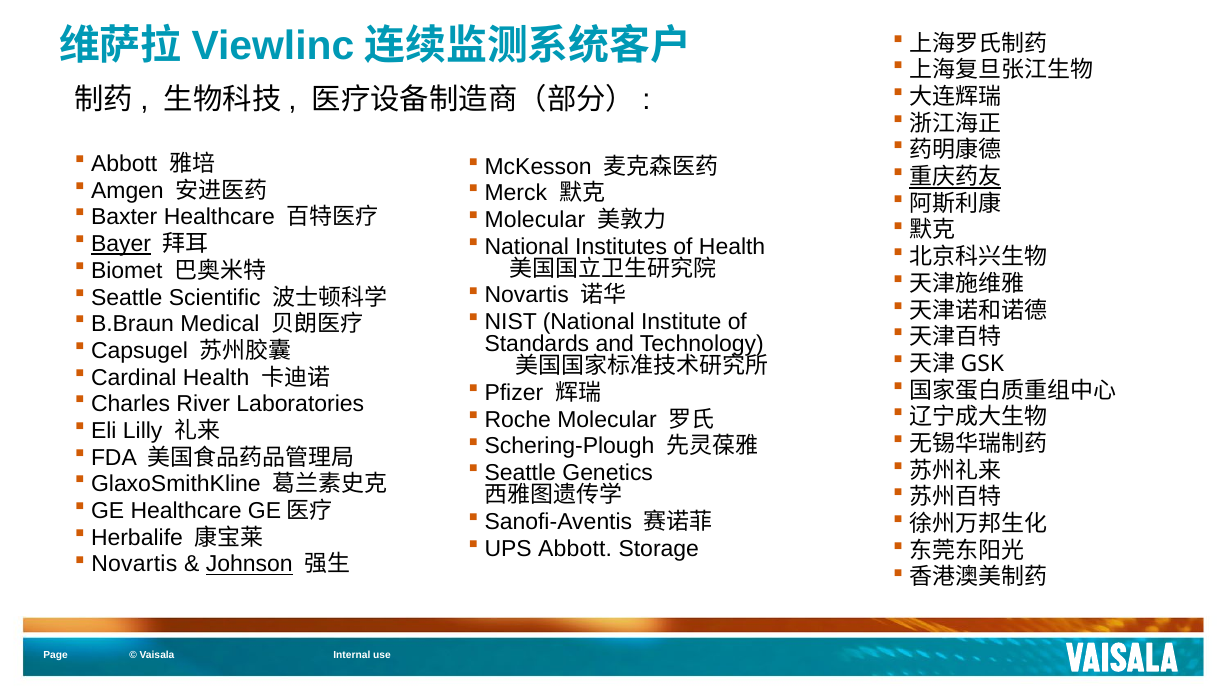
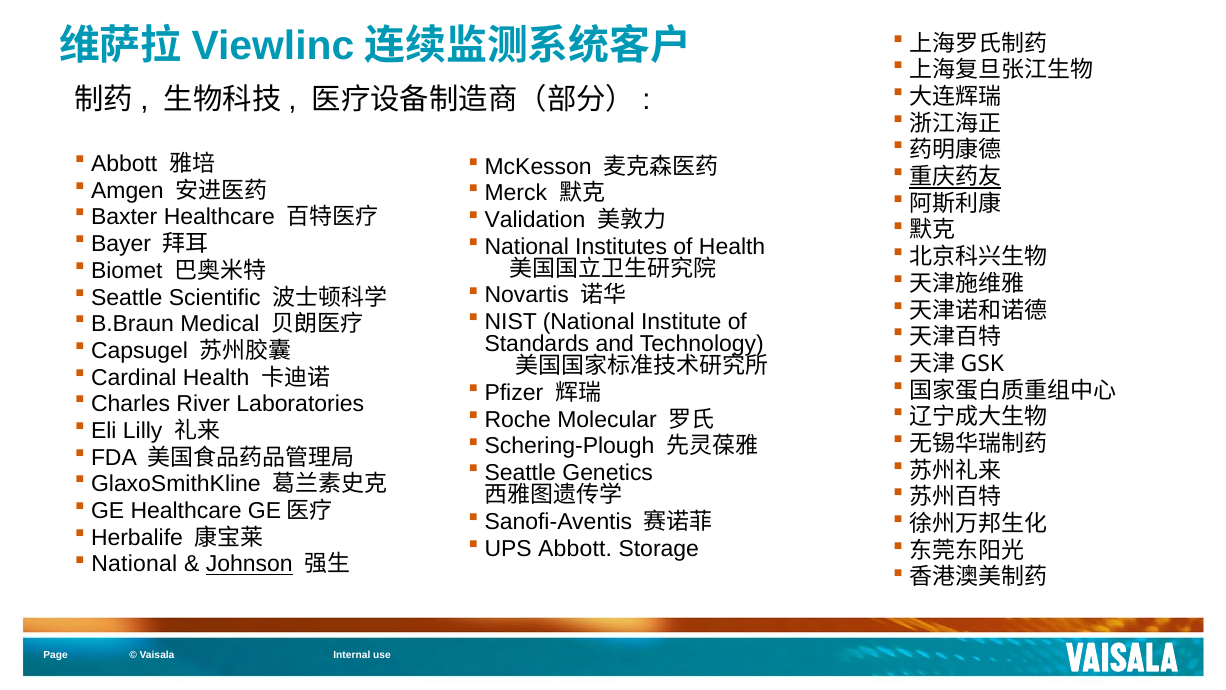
Molecular at (535, 220): Molecular -> Validation
Bayer underline: present -> none
Novartis at (134, 564): Novartis -> National
